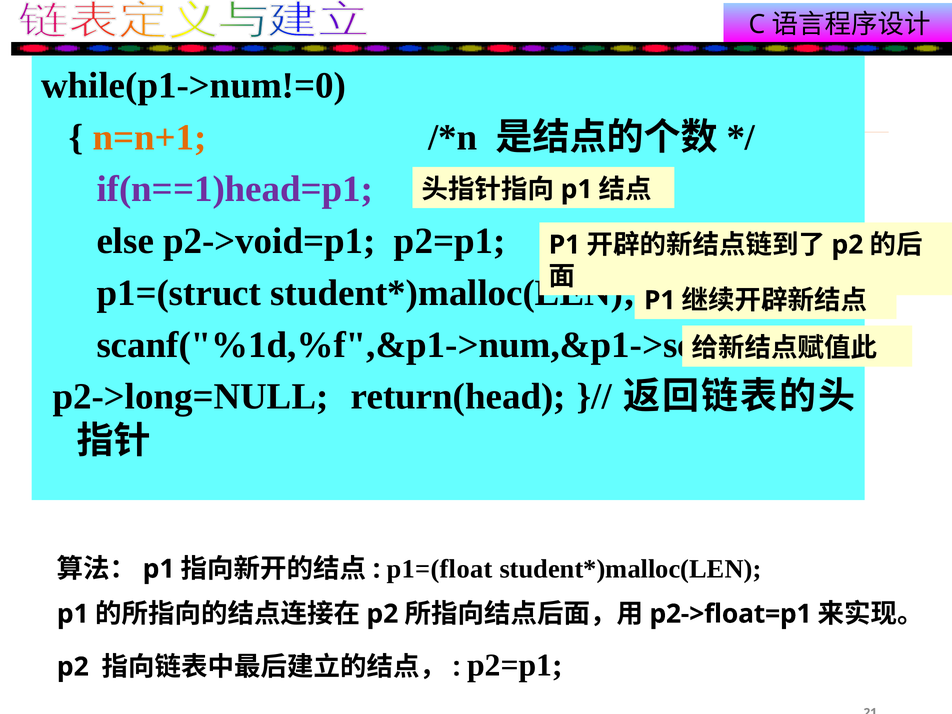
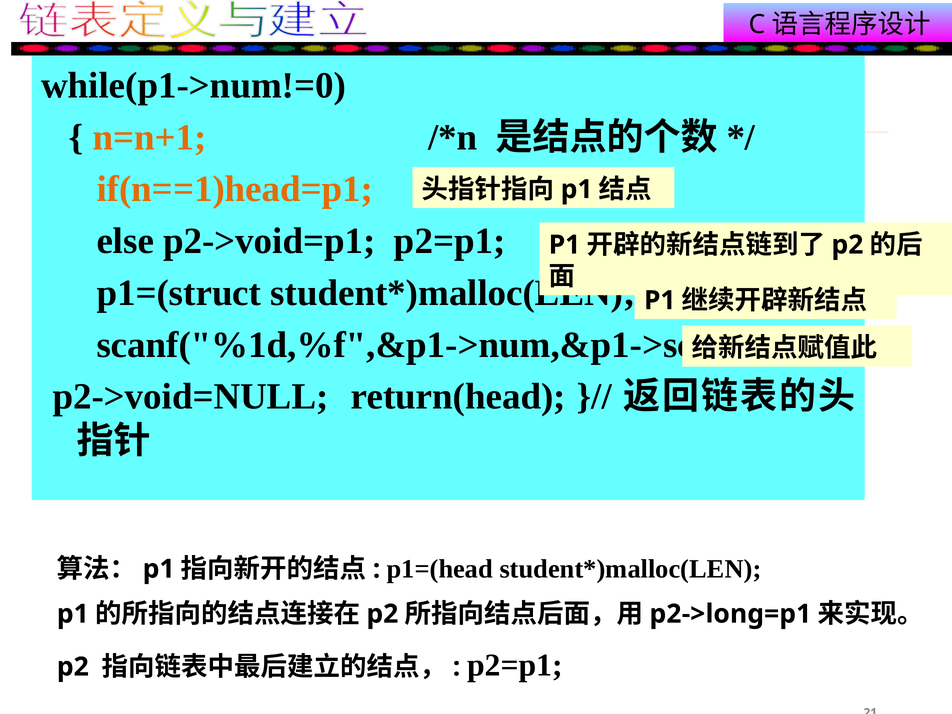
if(n==1)head=p1 colour: purple -> orange
p2->long=NULL: p2->long=NULL -> p2->void=NULL
p1=(float: p1=(float -> p1=(head
p2->float=p1: p2->float=p1 -> p2->long=p1
